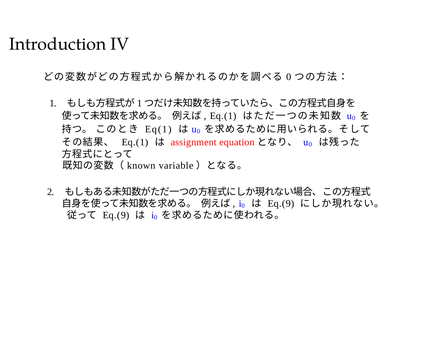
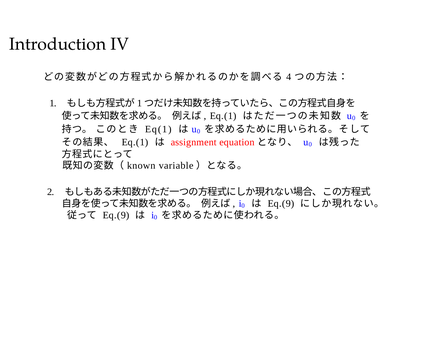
0 at (289, 77): 0 -> 4
